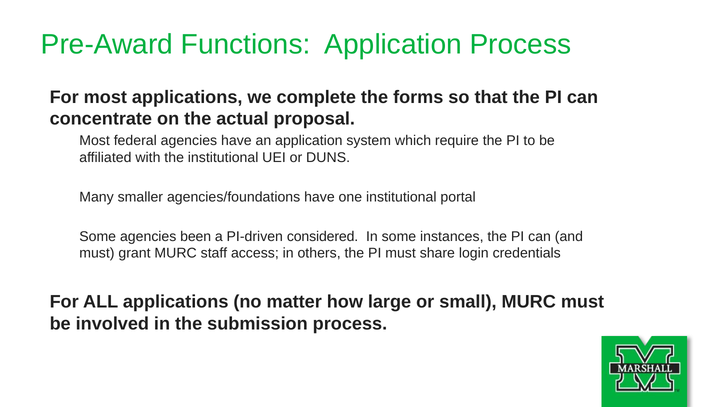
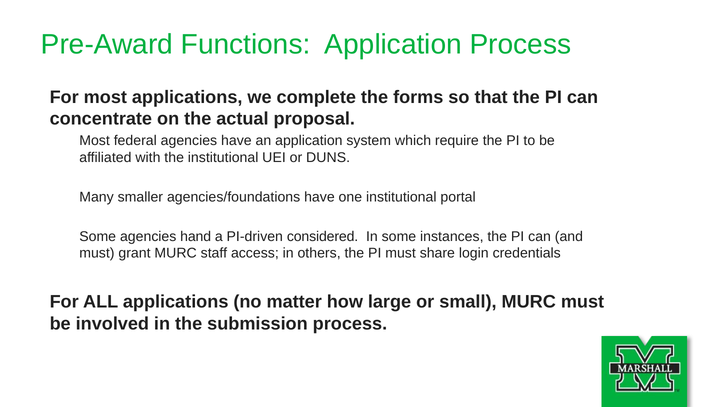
been: been -> hand
